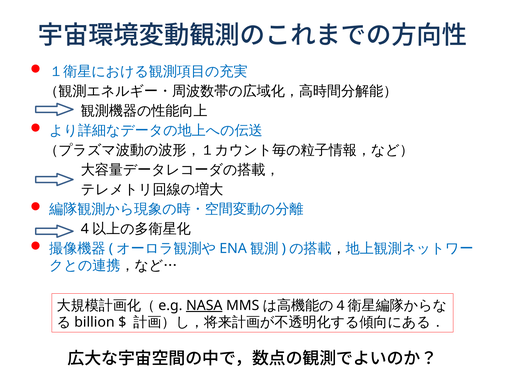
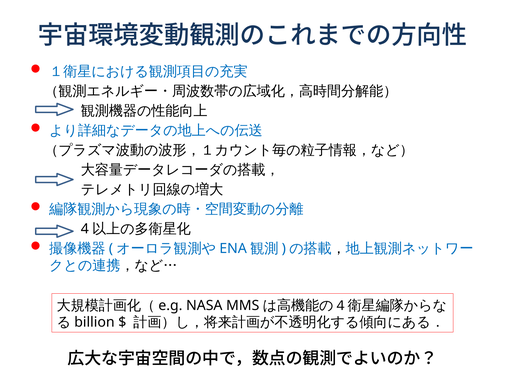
NASA underline: present -> none
